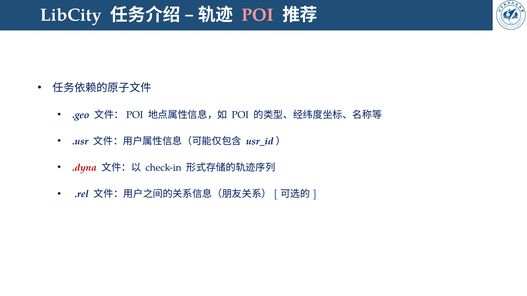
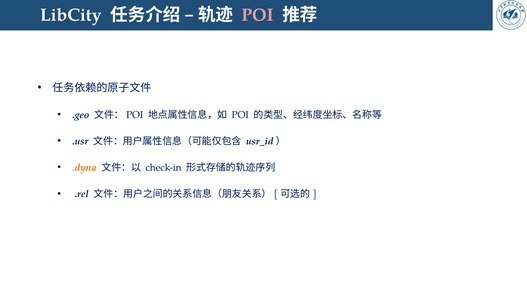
.dyna colour: red -> orange
